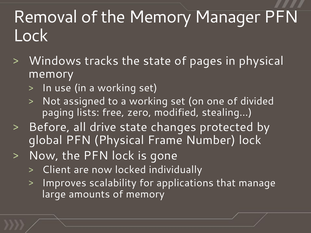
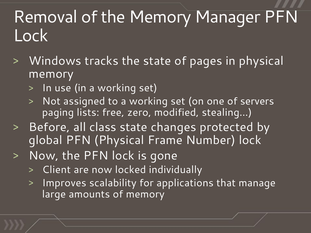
divided: divided -> servers
drive: drive -> class
